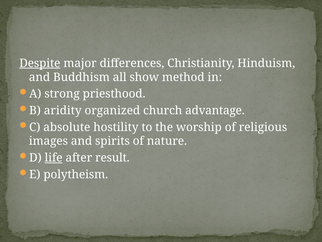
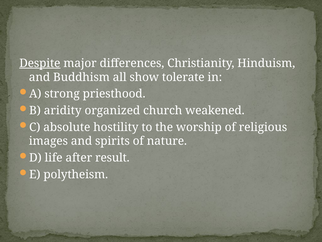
method: method -> tolerate
advantage: advantage -> weakened
life underline: present -> none
